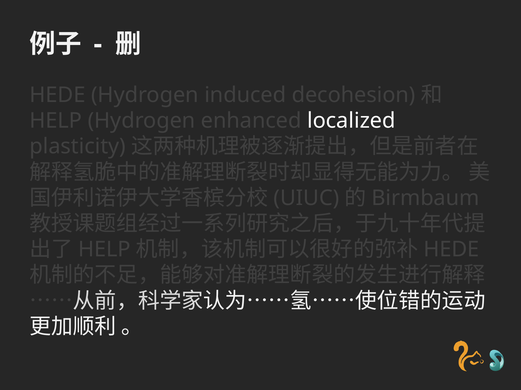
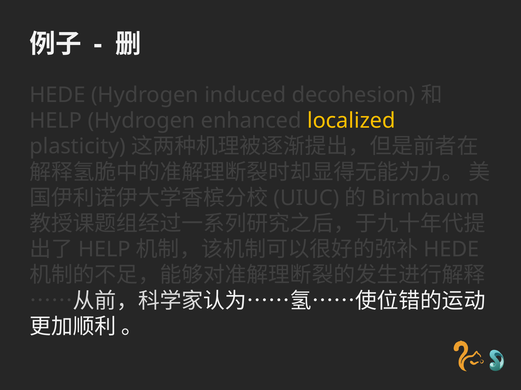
localized colour: white -> yellow
